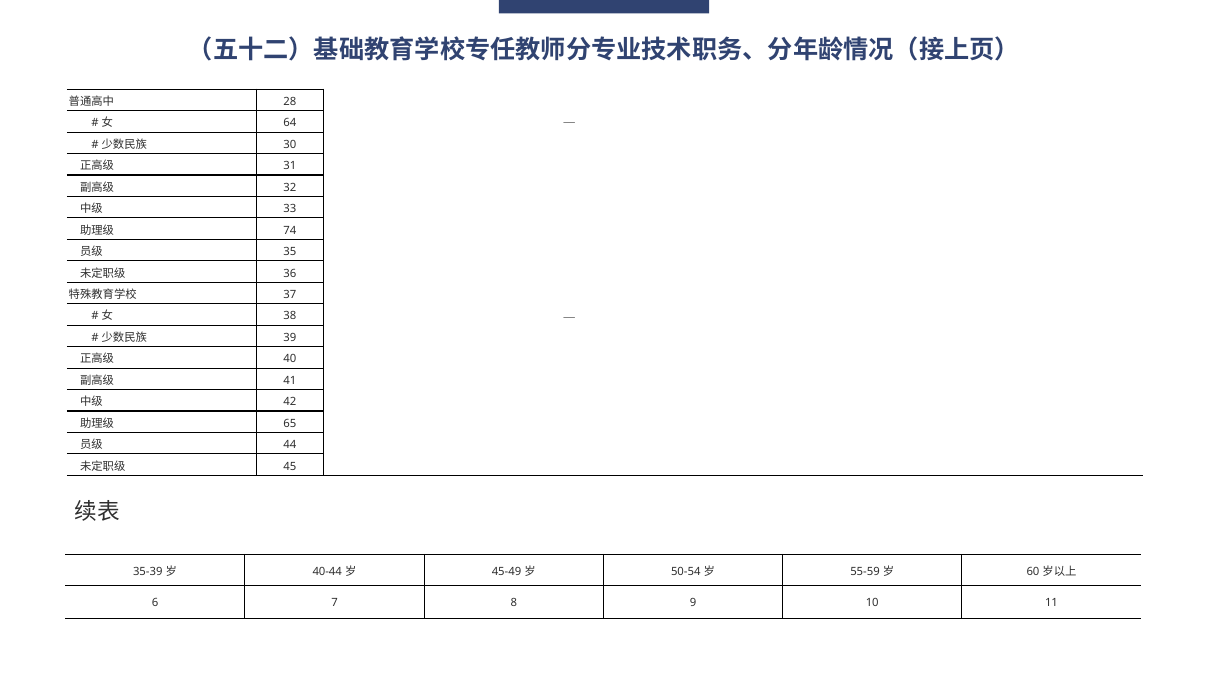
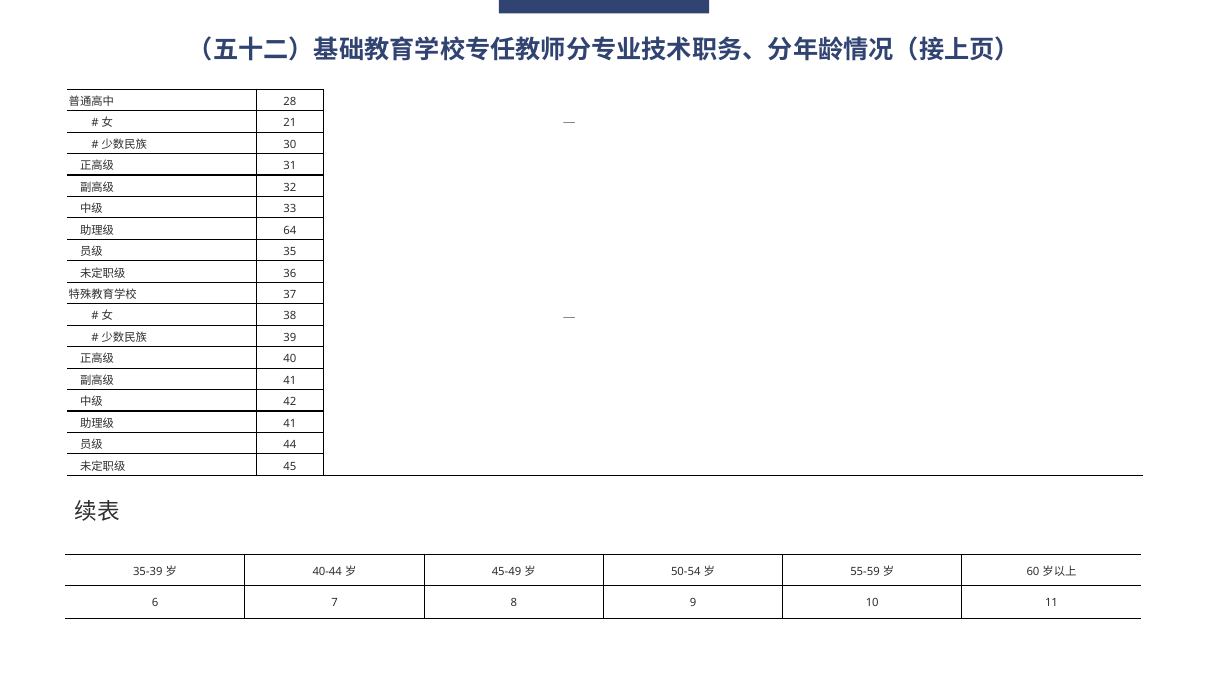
64: 64 -> 21
74: 74 -> 64
65 at (290, 423): 65 -> 41
